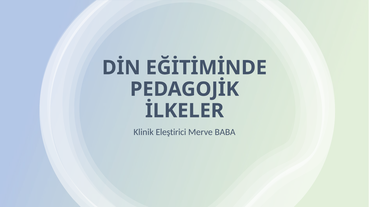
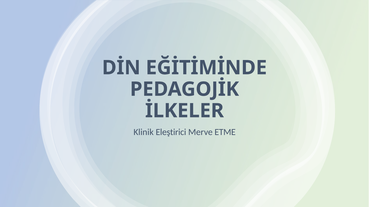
BABA: BABA -> ETME
